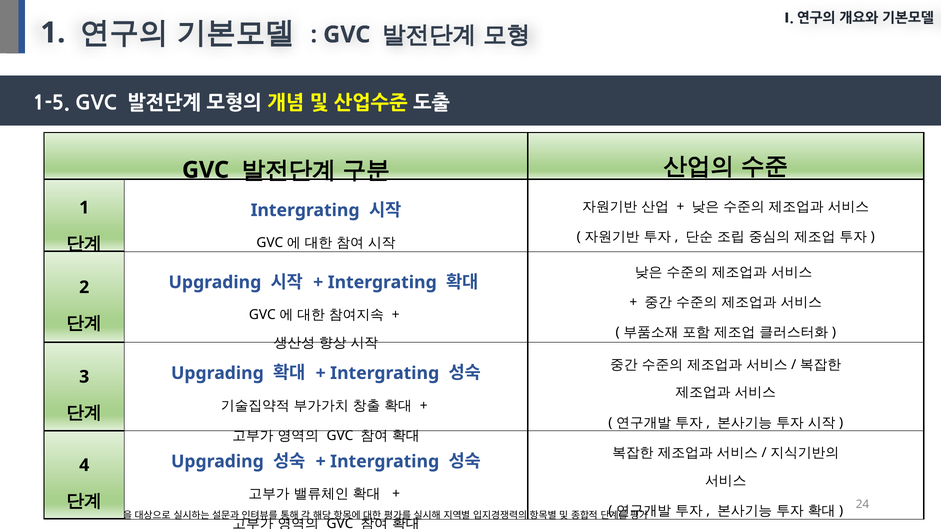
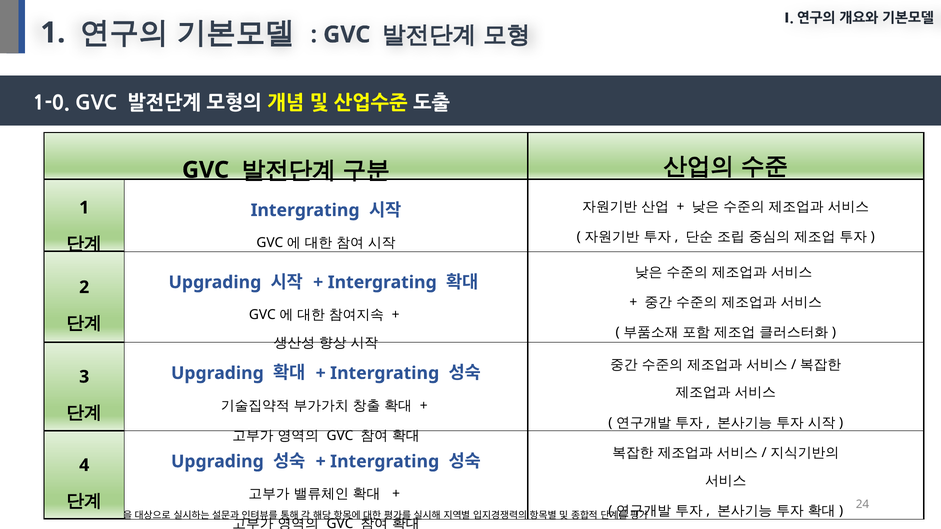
1-5: 1-5 -> 1-0
